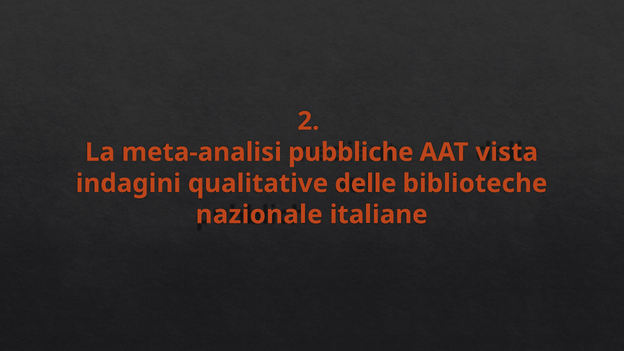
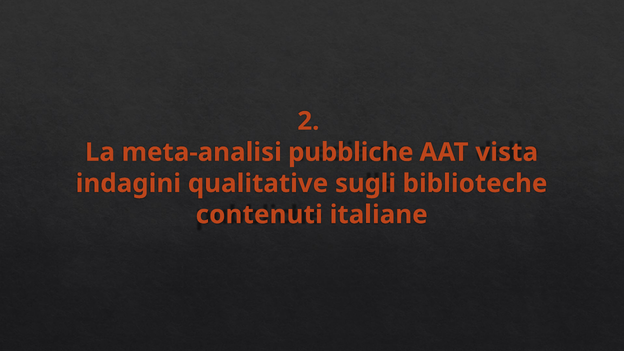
delle: delle -> sugli
nazionale: nazionale -> contenuti
